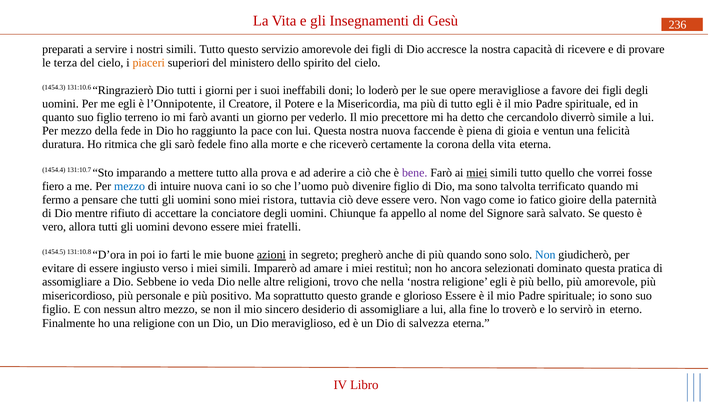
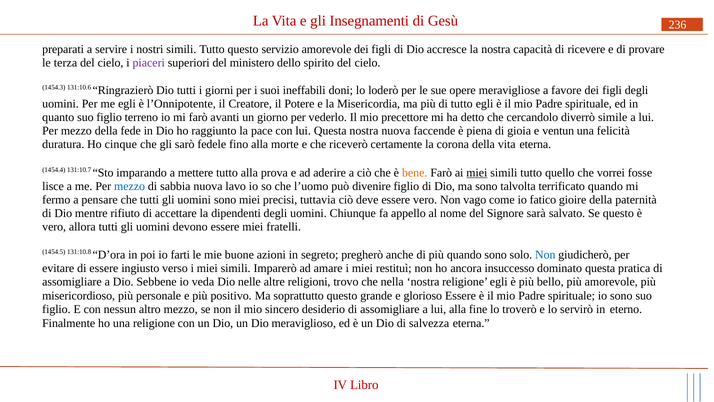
piaceri colour: orange -> purple
ritmica: ritmica -> cinque
bene colour: purple -> orange
fiero: fiero -> lisce
intuire: intuire -> sabbia
cani: cani -> lavo
ristora: ristora -> precisi
conciatore: conciatore -> dipendenti
azioni underline: present -> none
selezionati: selezionati -> insuccesso
